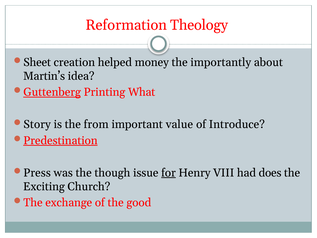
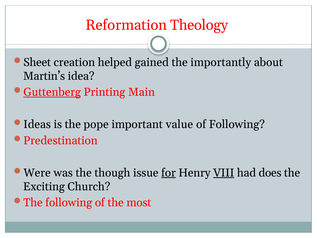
money: money -> gained
What: What -> Main
Story: Story -> Ideas
from: from -> pope
of Introduce: Introduce -> Following
Predestination underline: present -> none
Press: Press -> Were
VIII underline: none -> present
The exchange: exchange -> following
good: good -> most
